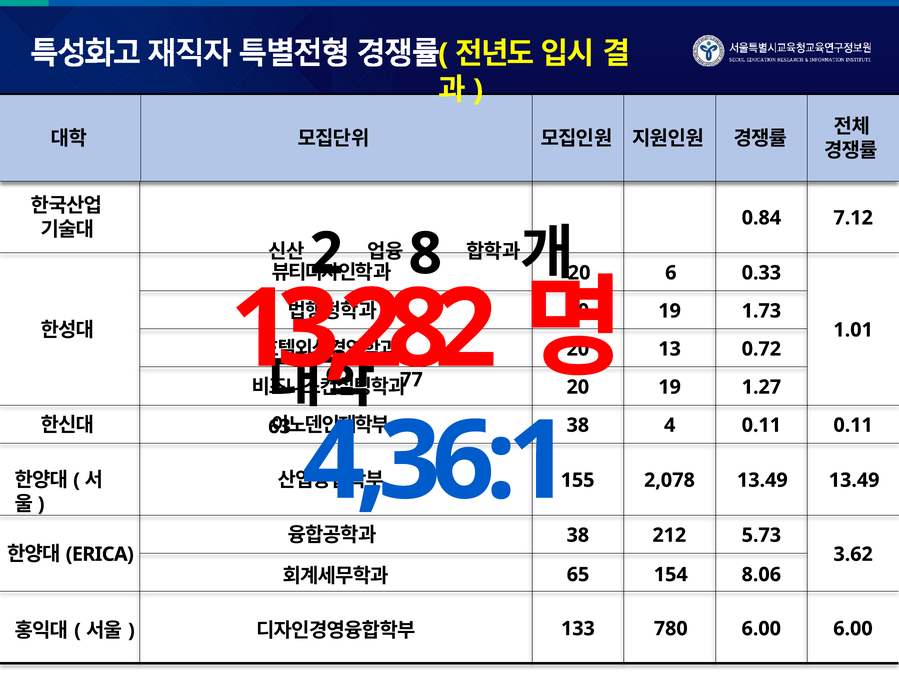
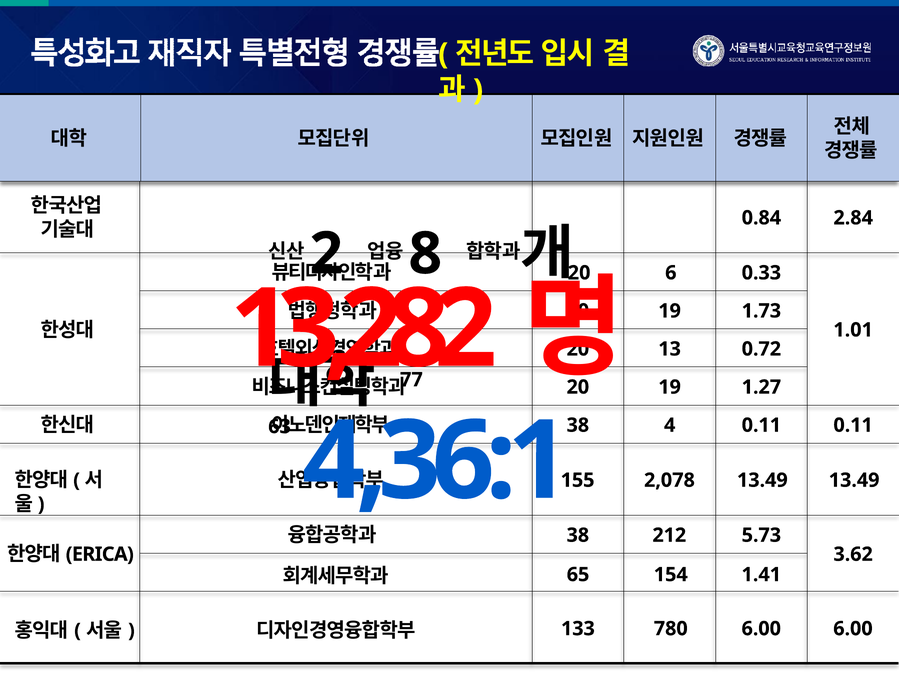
7.12: 7.12 -> 2.84
8.06: 8.06 -> 1.41
